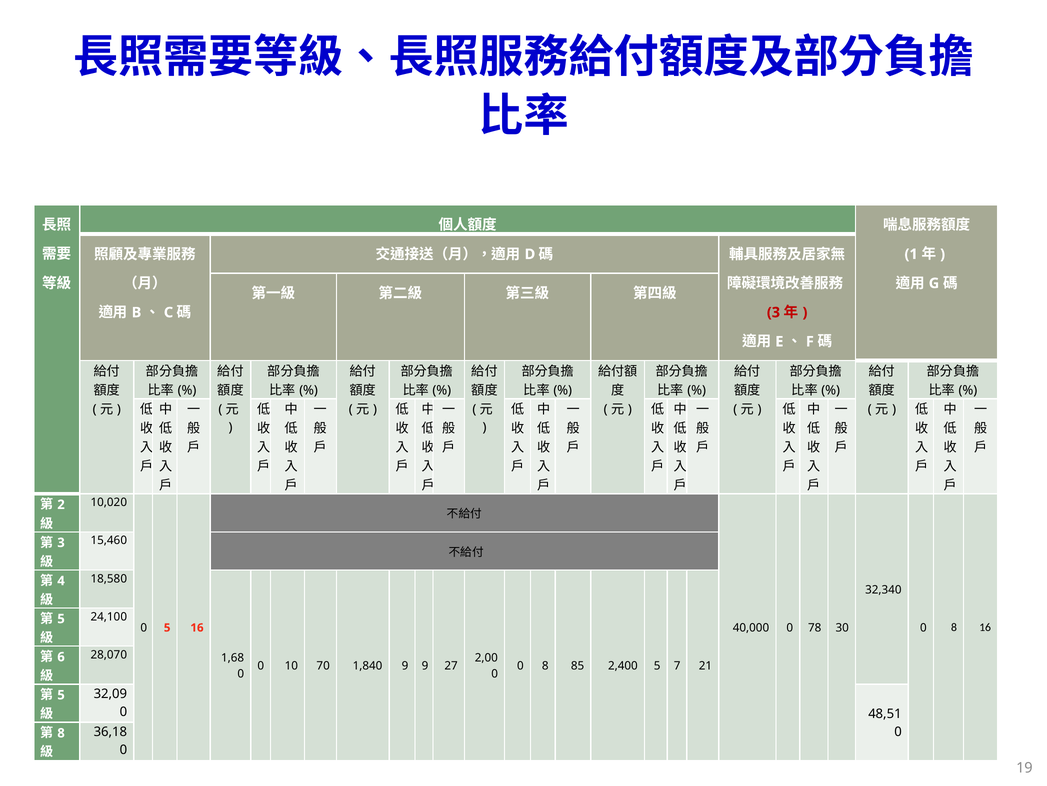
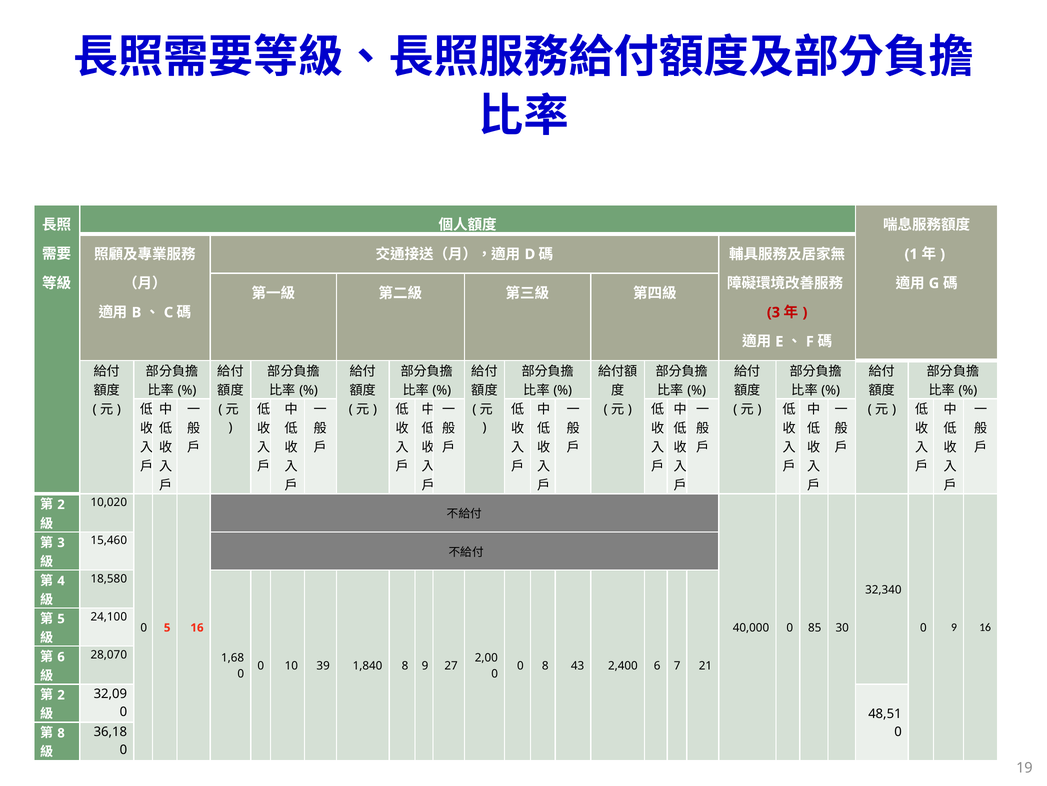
78: 78 -> 85
8 at (954, 627): 8 -> 9
70: 70 -> 39
1,840 9: 9 -> 8
85: 85 -> 43
2,400 5: 5 -> 6
5 at (61, 694): 5 -> 2
